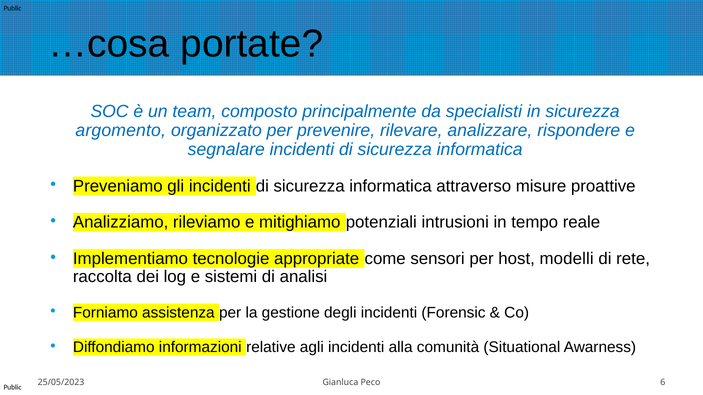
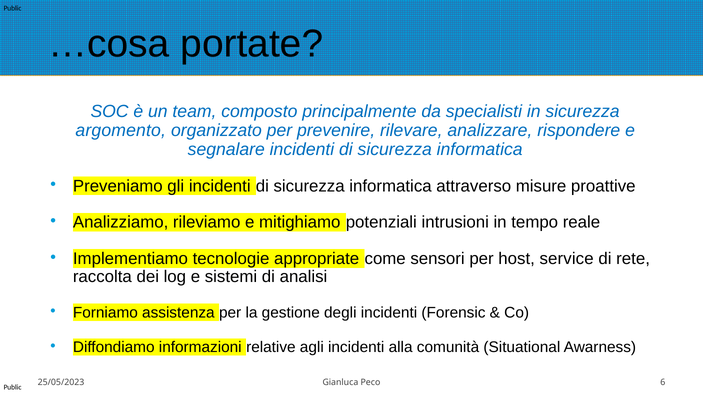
modelli: modelli -> service
